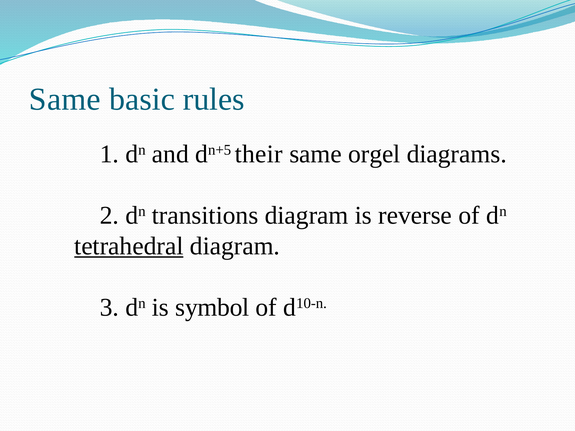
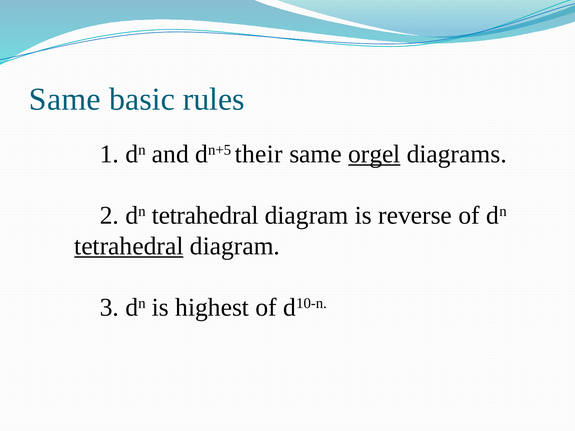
orgel underline: none -> present
2 dn transitions: transitions -> tetrahedral
symbol: symbol -> highest
